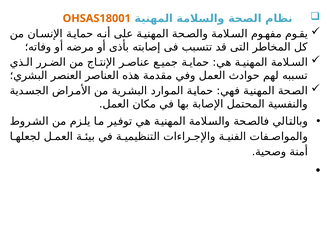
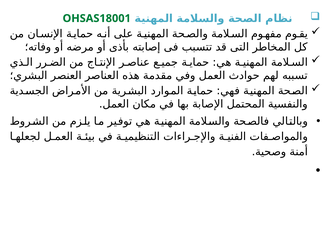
OHSAS18001 colour: orange -> green
